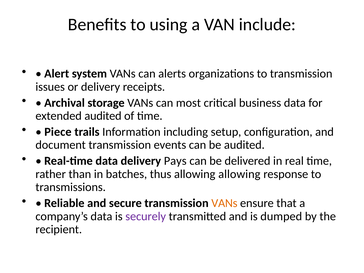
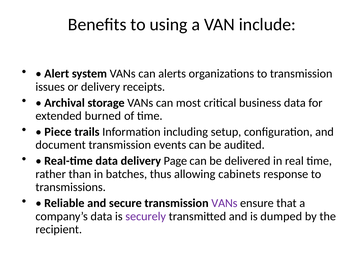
extended audited: audited -> burned
Pays: Pays -> Page
allowing allowing: allowing -> cabinets
VANs at (224, 203) colour: orange -> purple
